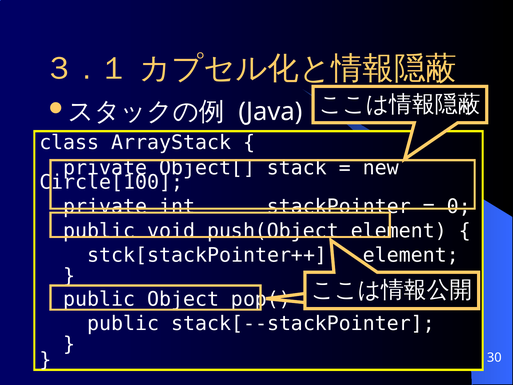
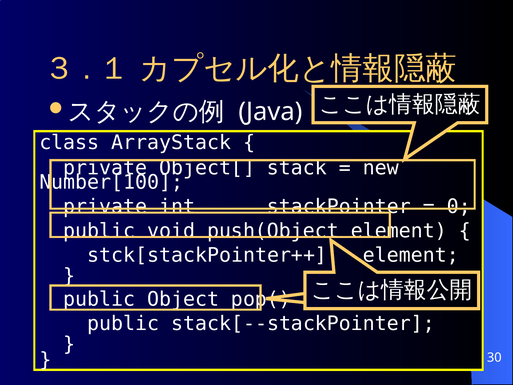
Circle[100: Circle[100 -> Number[100
